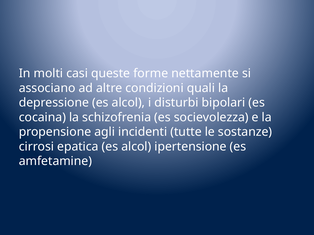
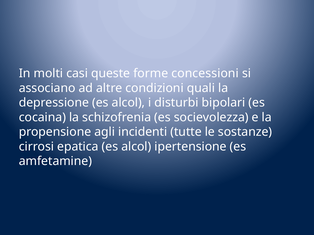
nettamente: nettamente -> concessioni
